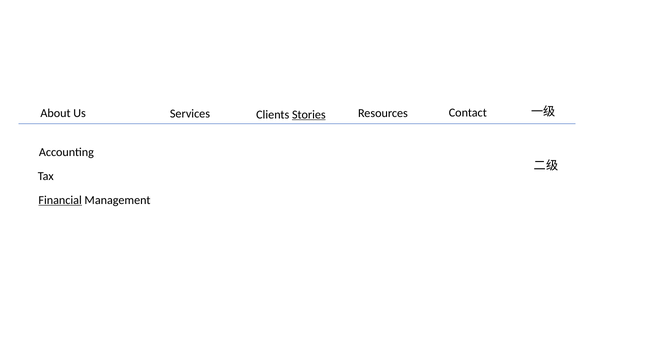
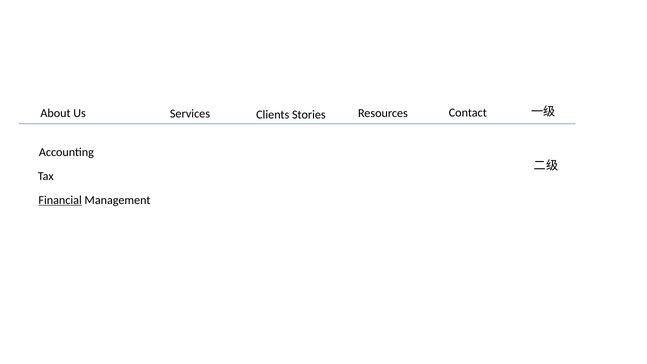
Stories underline: present -> none
